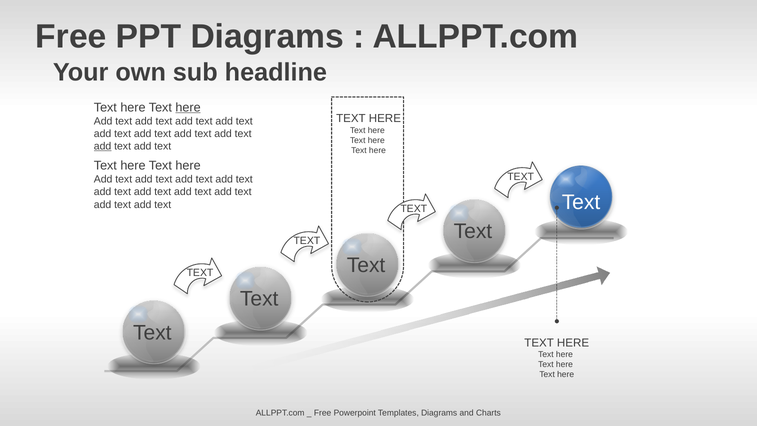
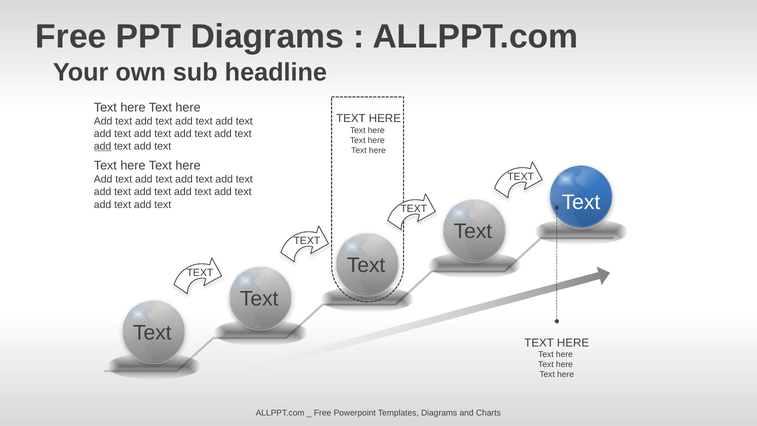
here at (188, 107) underline: present -> none
